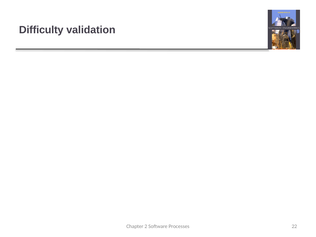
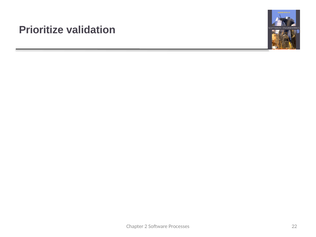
Difficulty: Difficulty -> Prioritize
